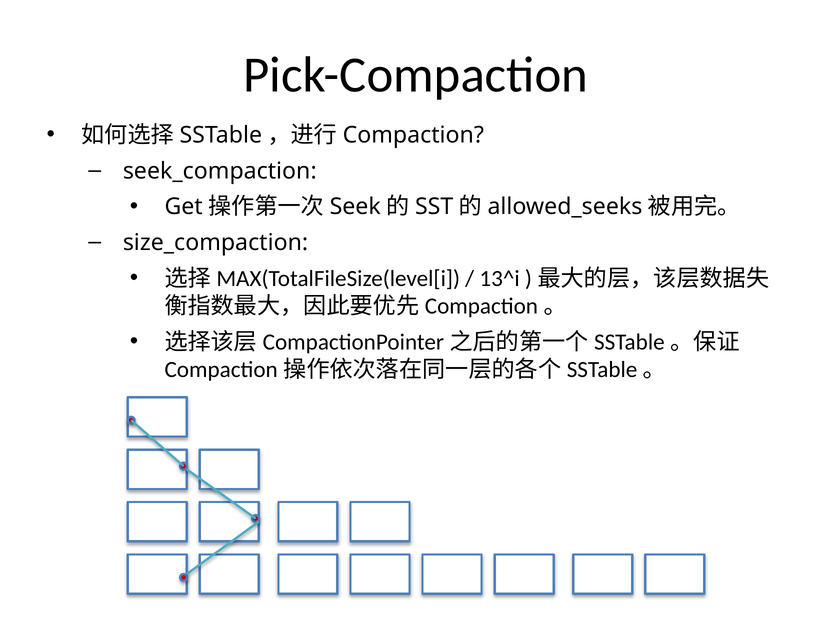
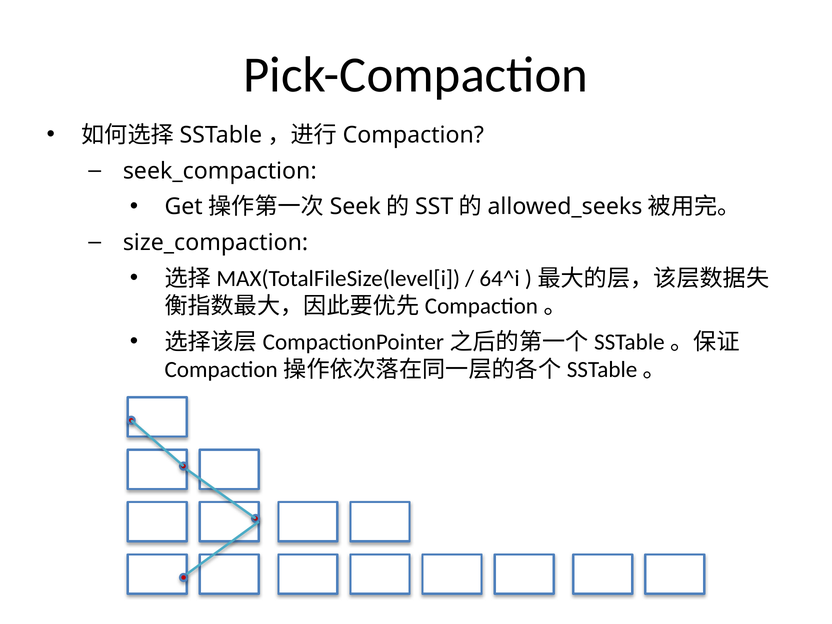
13^i: 13^i -> 64^i
